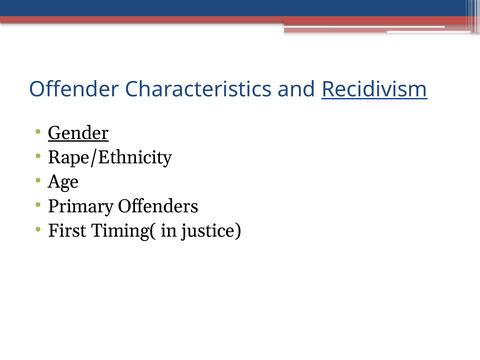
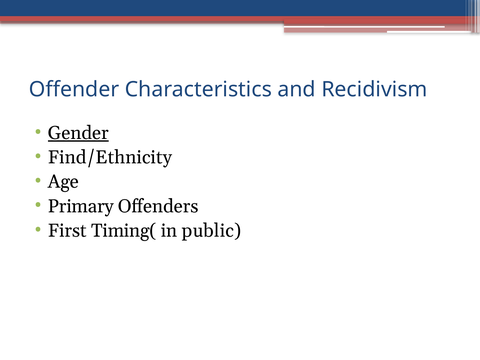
Recidivism underline: present -> none
Rape/Ethnicity: Rape/Ethnicity -> Find/Ethnicity
justice: justice -> public
